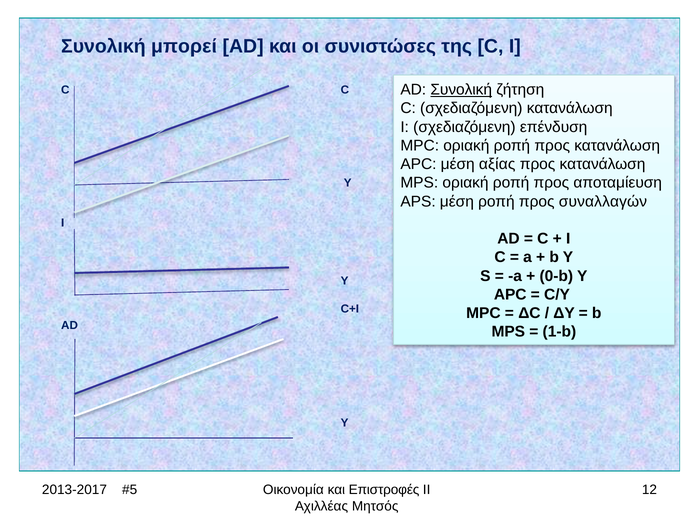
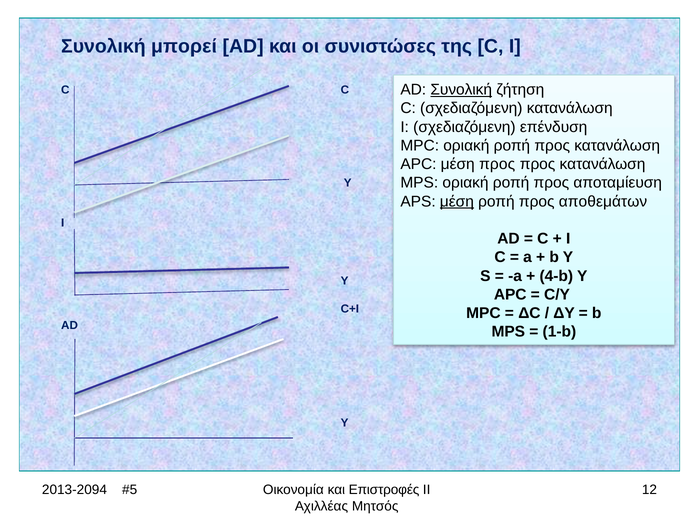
μέση αξίας: αξίας -> προς
μέση at (457, 202) underline: none -> present
συναλλαγών: συναλλαγών -> αποθεμάτων
0-b: 0-b -> 4-b
2013-2017: 2013-2017 -> 2013-2094
